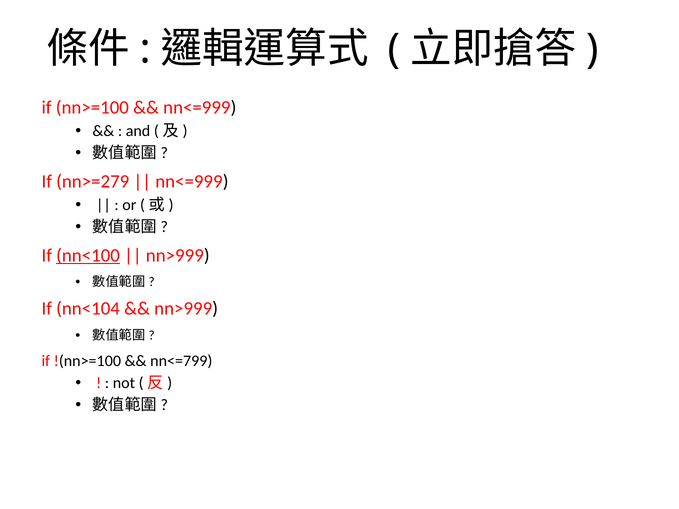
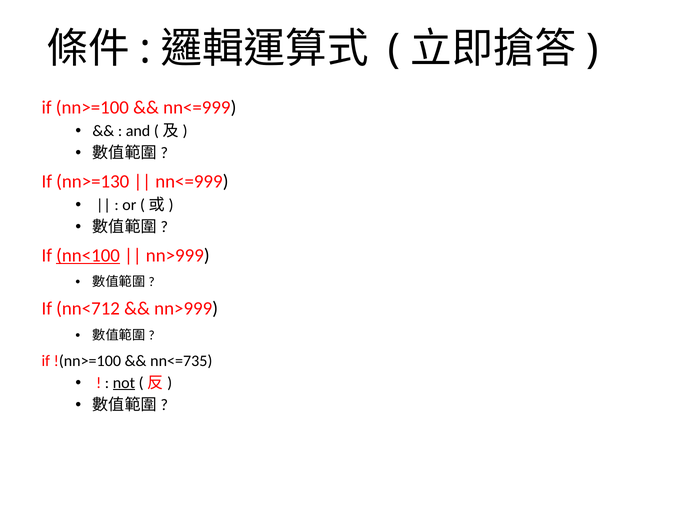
nn>=279: nn>=279 -> nn>=130
nn<104: nn<104 -> nn<712
nn<=799: nn<=799 -> nn<=735
not underline: none -> present
